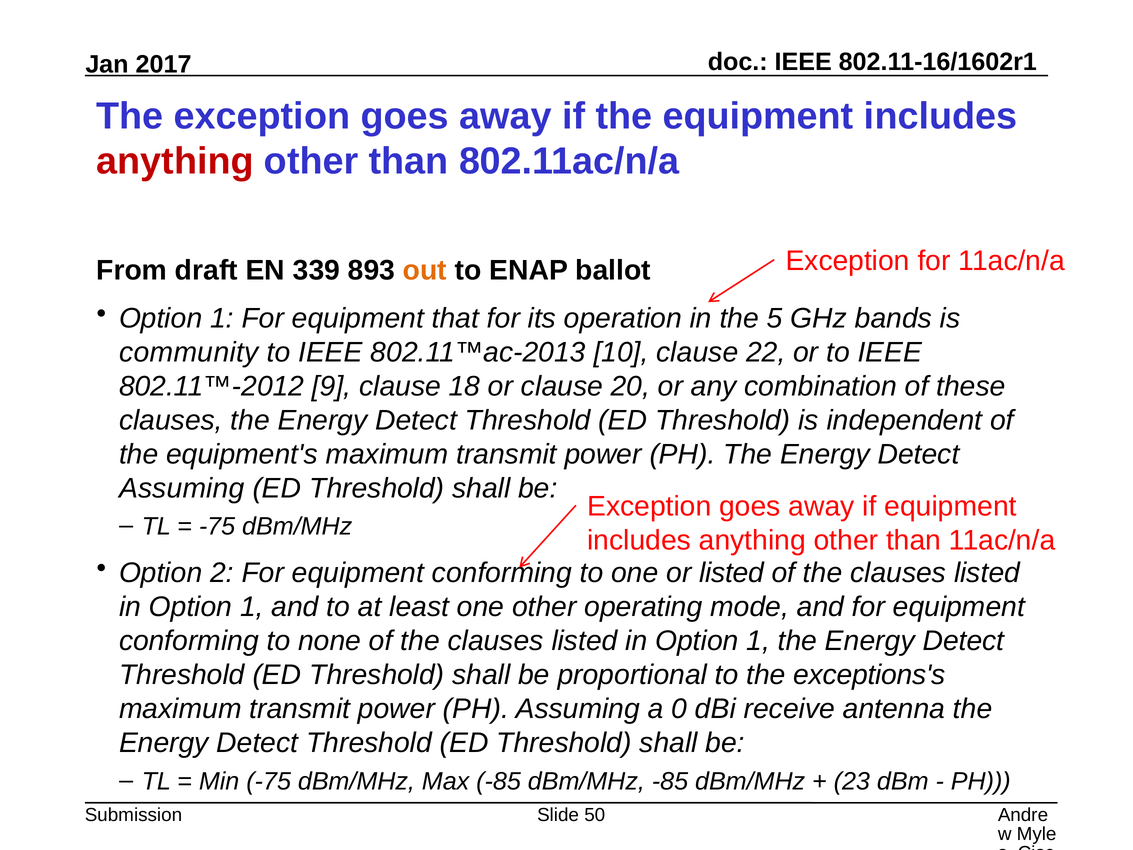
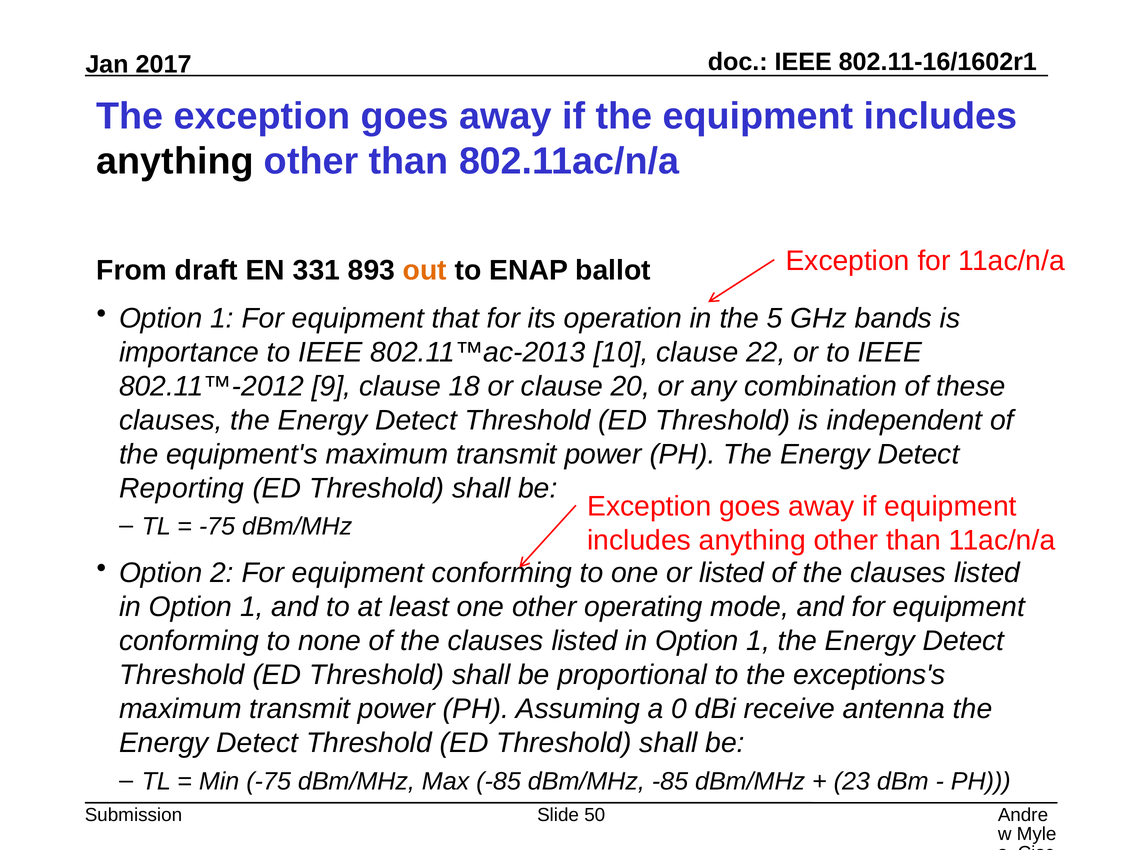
anything at (175, 161) colour: red -> black
339: 339 -> 331
community: community -> importance
Assuming at (182, 488): Assuming -> Reporting
